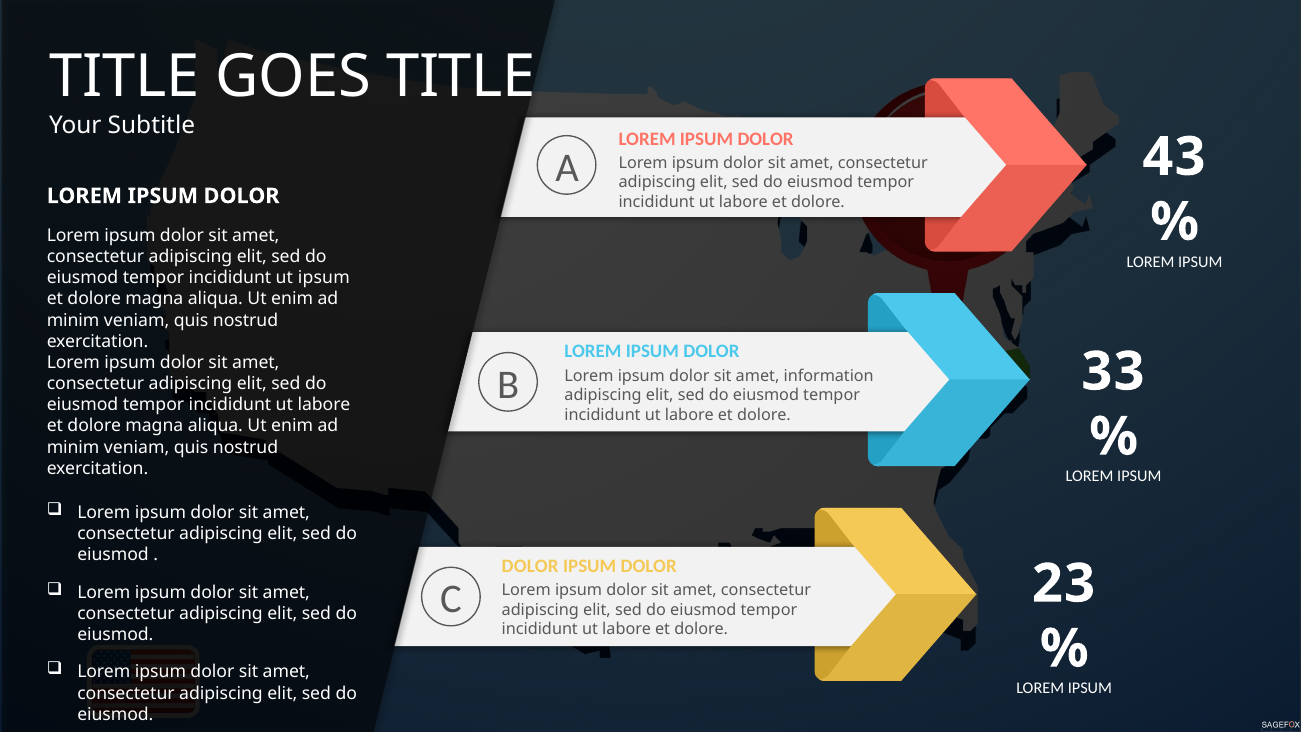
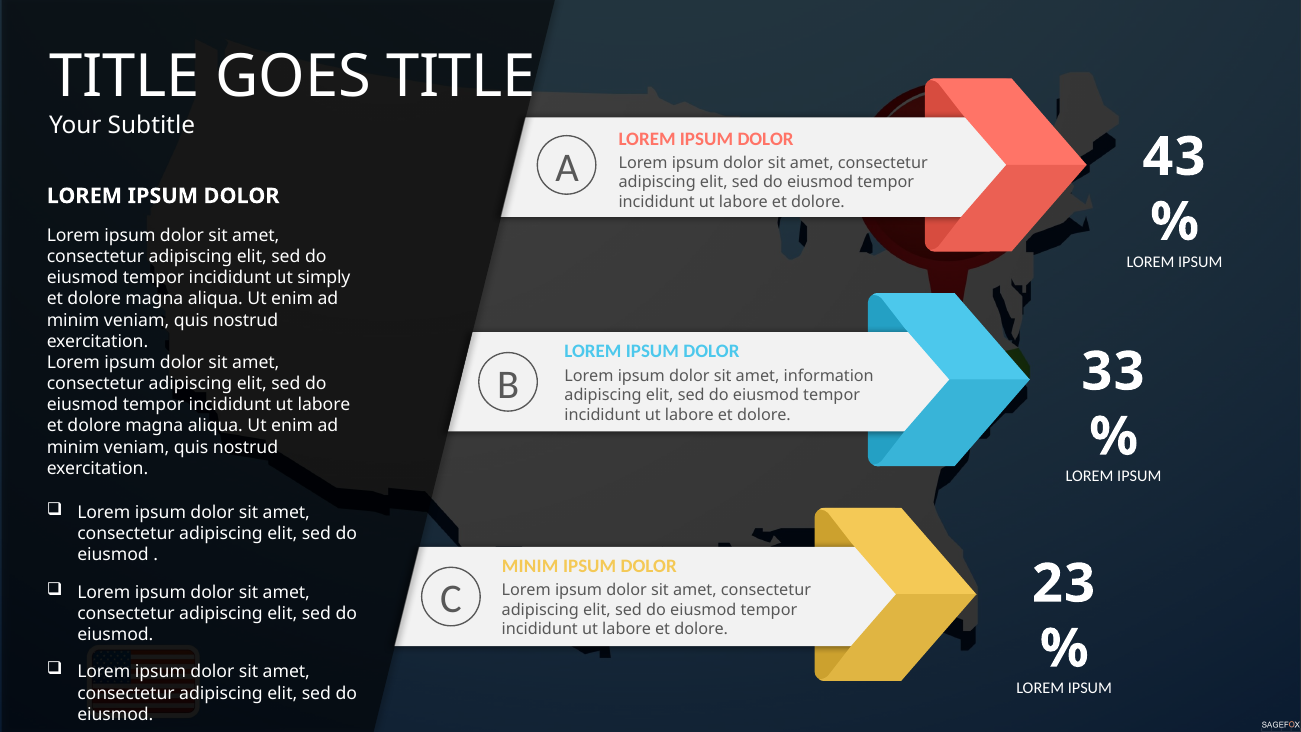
ut ipsum: ipsum -> simply
DOLOR at (530, 566): DOLOR -> MINIM
